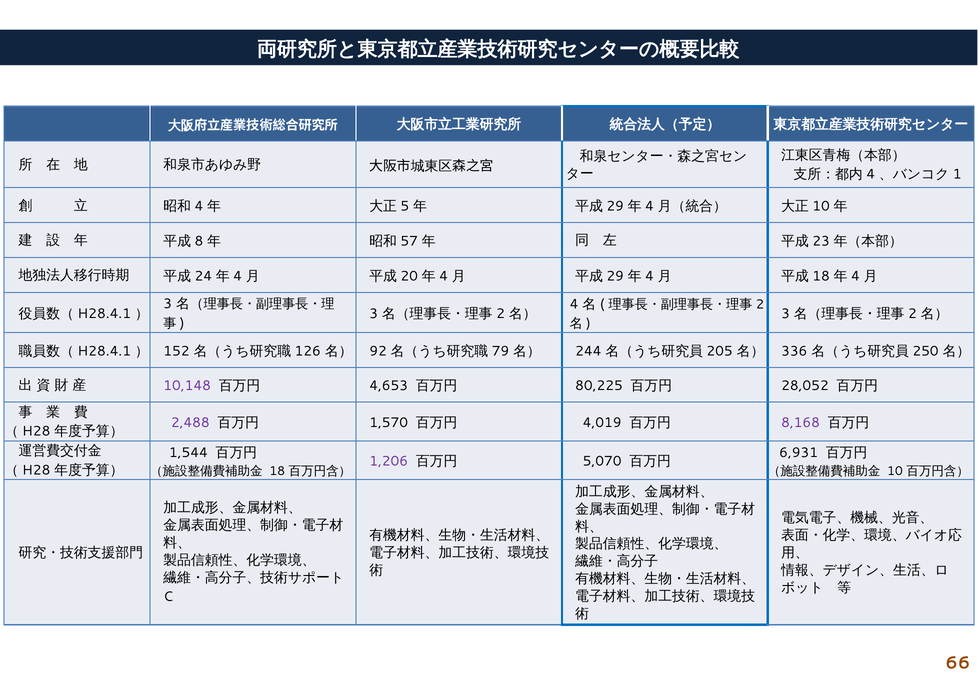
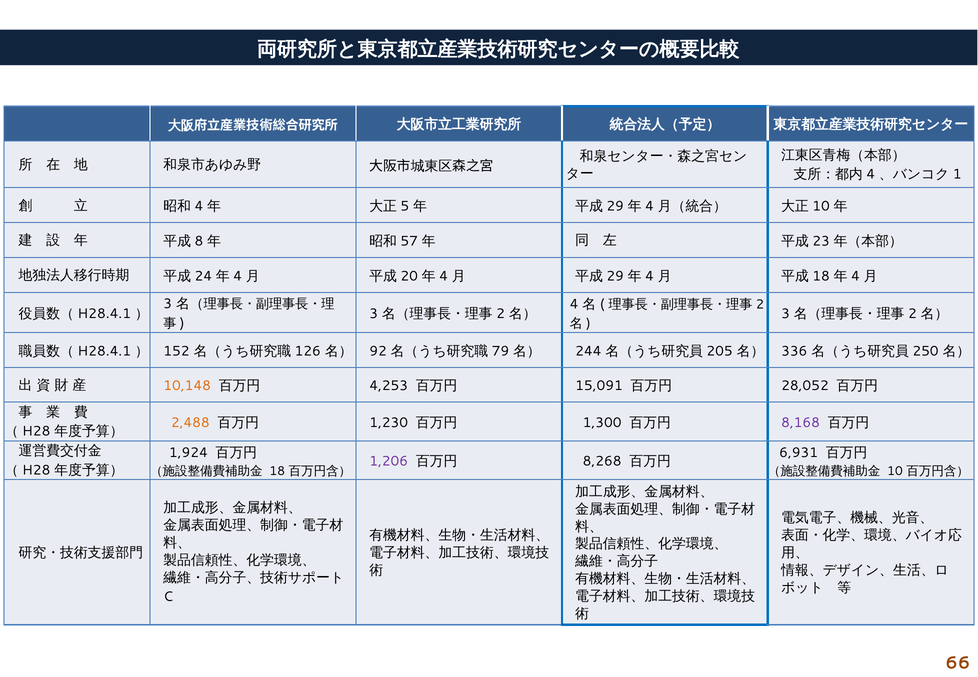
10,148 colour: purple -> orange
4,653: 4,653 -> 4,253
80,225: 80,225 -> 15,091
2,488 colour: purple -> orange
1,570: 1,570 -> 1,230
4,019: 4,019 -> 1,300
1,544: 1,544 -> 1,924
5,070: 5,070 -> 8,268
